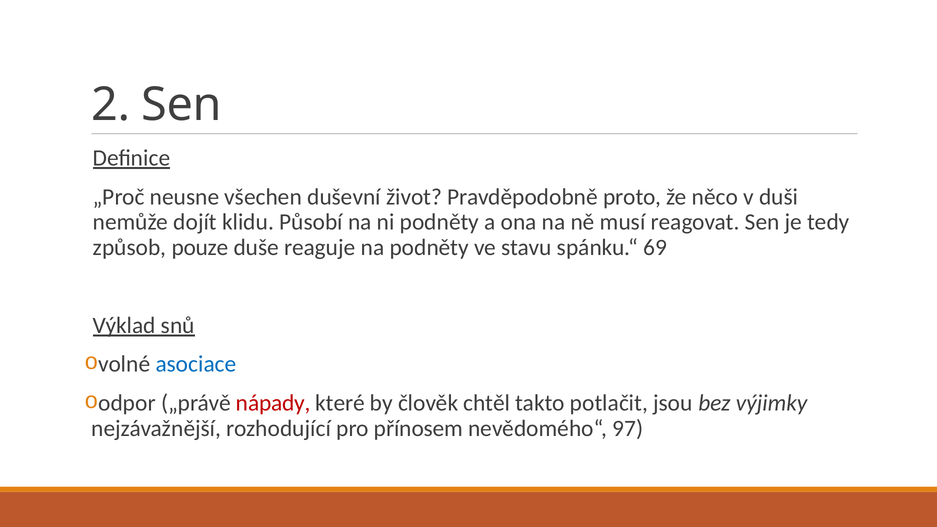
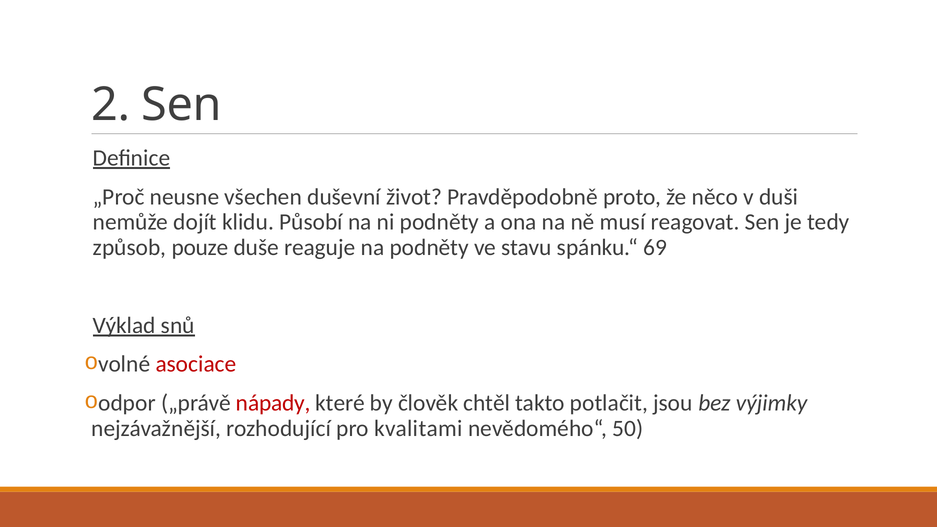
asociace colour: blue -> red
přínosem: přínosem -> kvalitami
97: 97 -> 50
